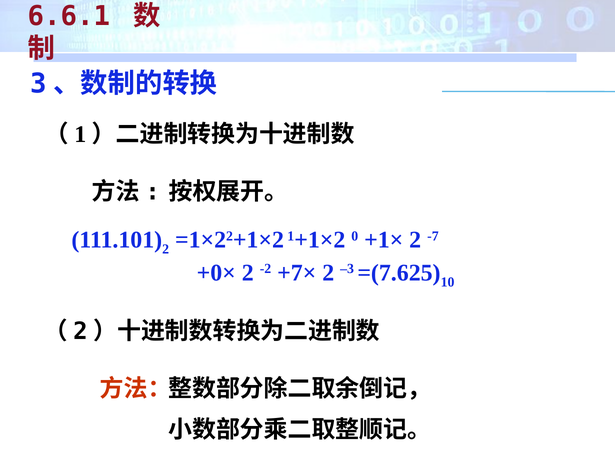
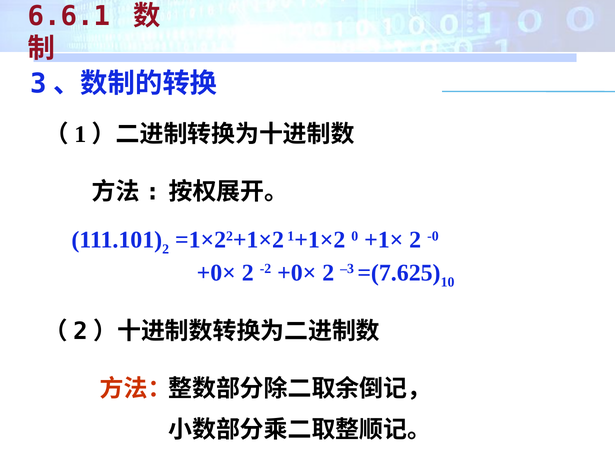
-7: -7 -> -0
-2 +7×: +7× -> +0×
